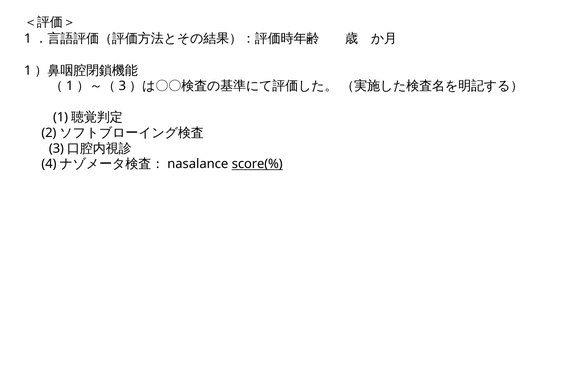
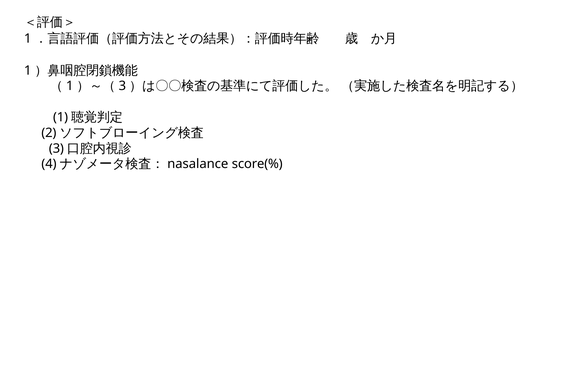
score(% underline: present -> none
